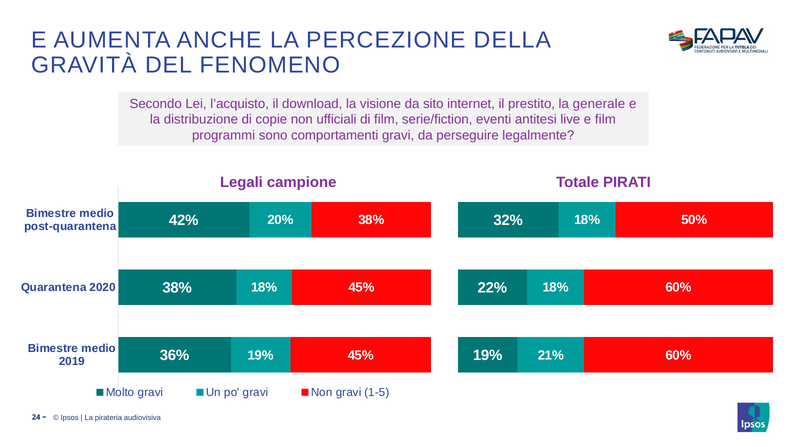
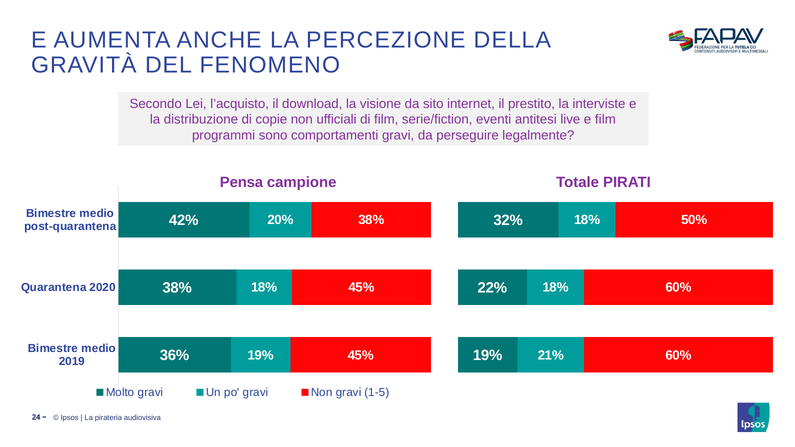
generale: generale -> interviste
Legali: Legali -> Pensa
